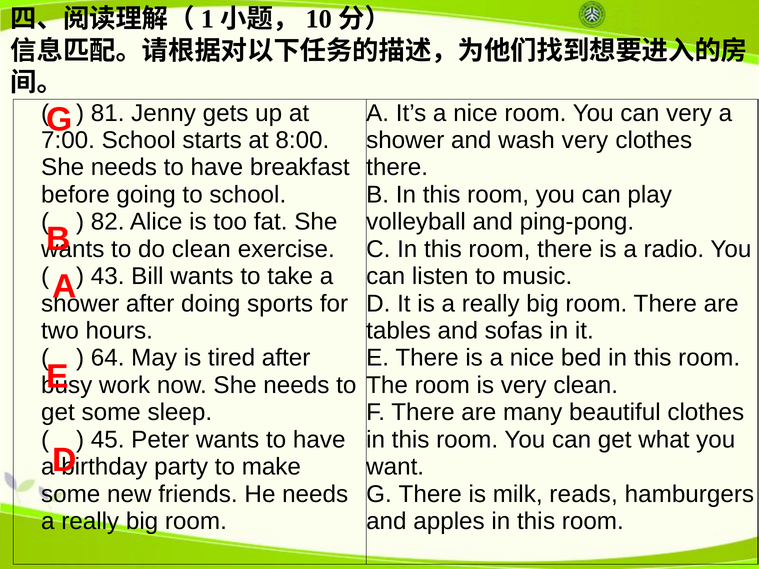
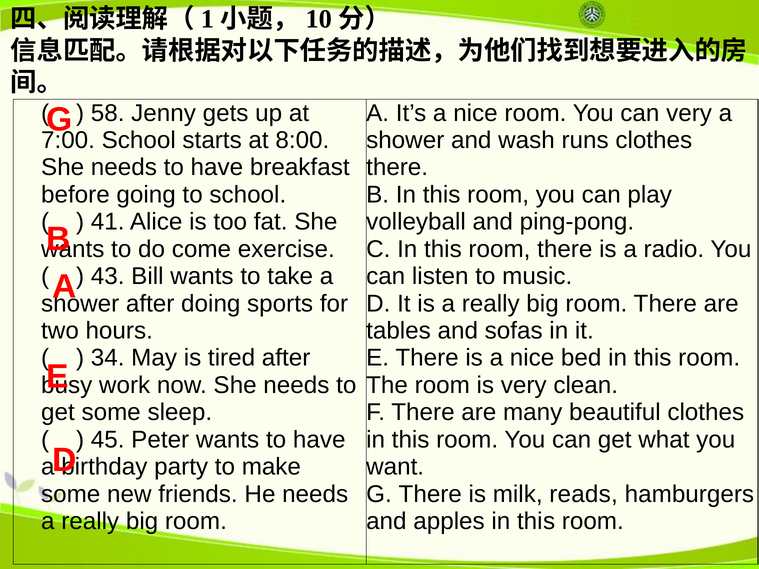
81: 81 -> 58
wash very: very -> runs
82: 82 -> 41
do clean: clean -> come
64: 64 -> 34
